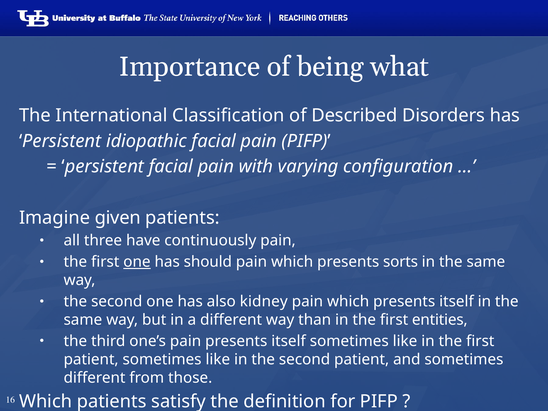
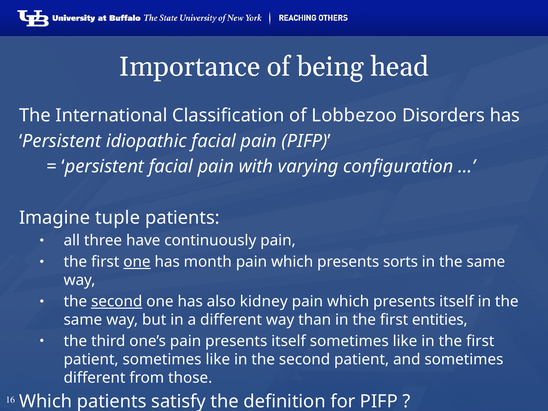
what: what -> head
Described: Described -> Lobbezoo
given: given -> tuple
should: should -> month
second at (117, 302) underline: none -> present
